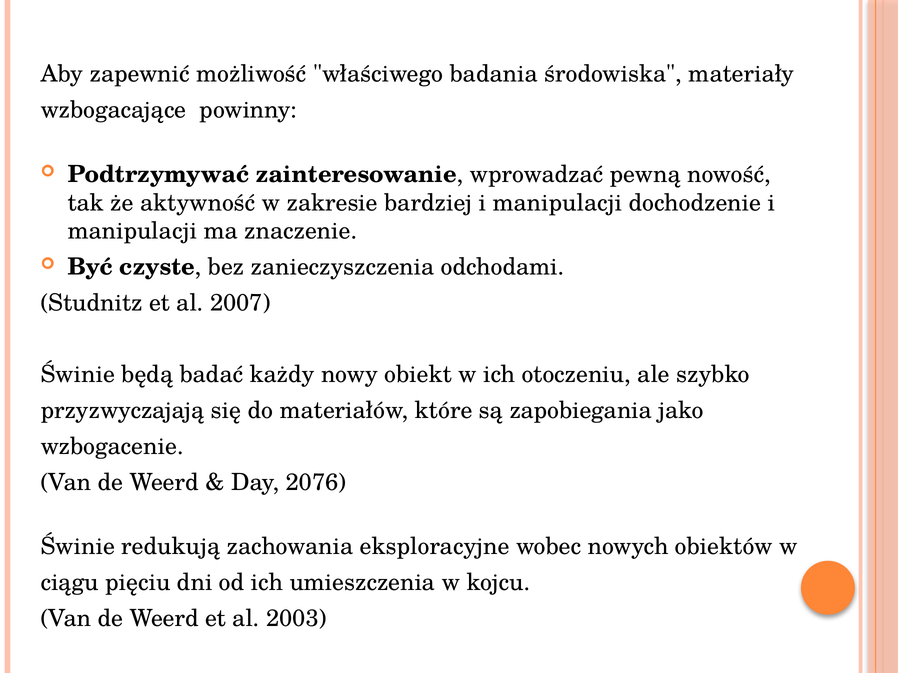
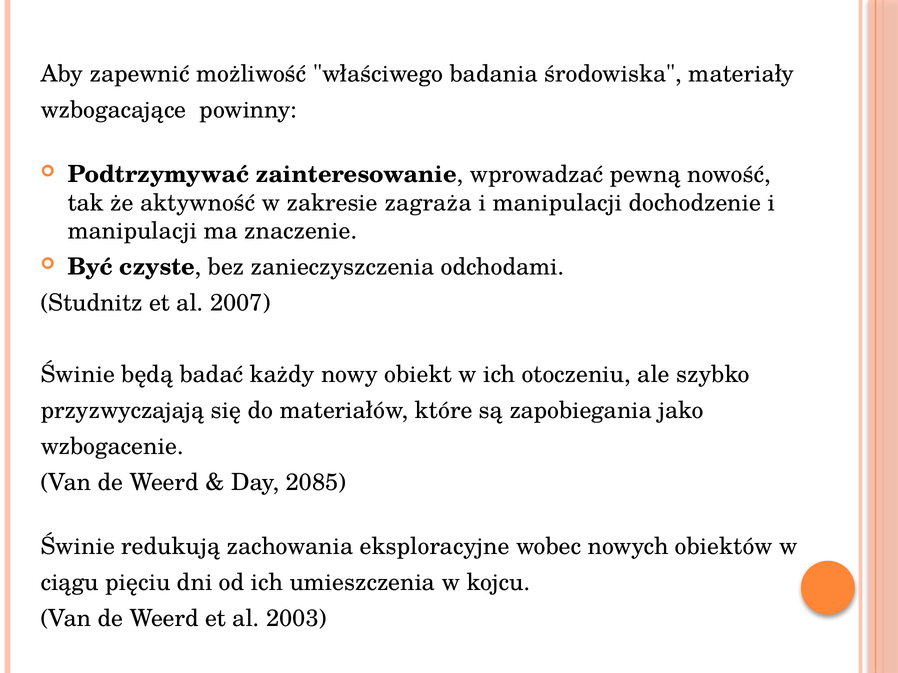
bardziej: bardziej -> zagraża
2076: 2076 -> 2085
